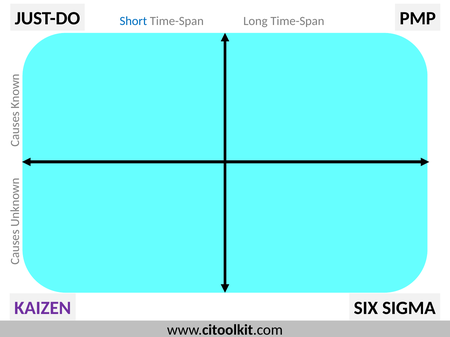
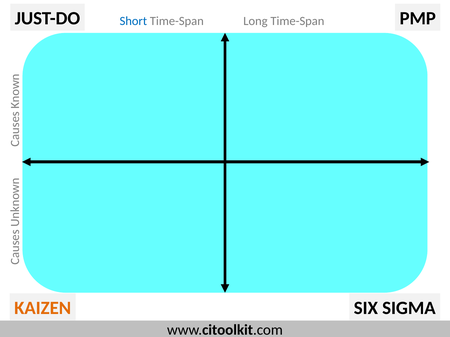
KAIZEN colour: purple -> orange
